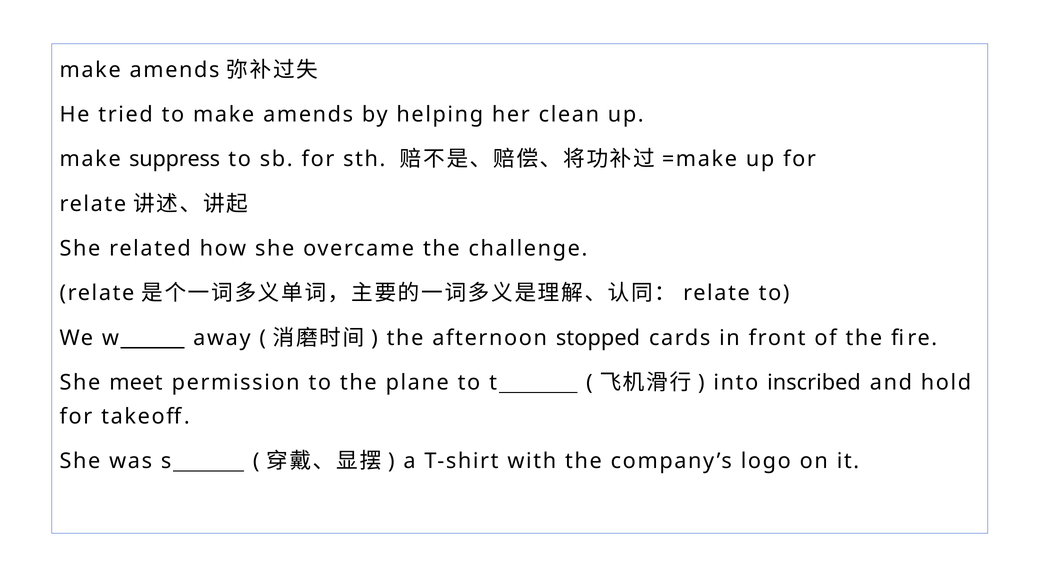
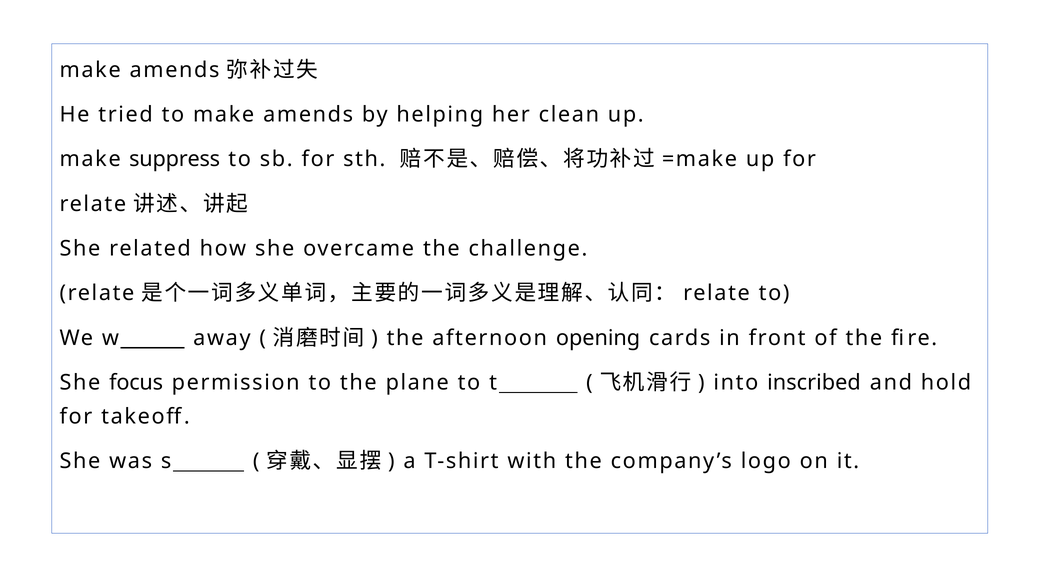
stopped: stopped -> opening
meet: meet -> focus
